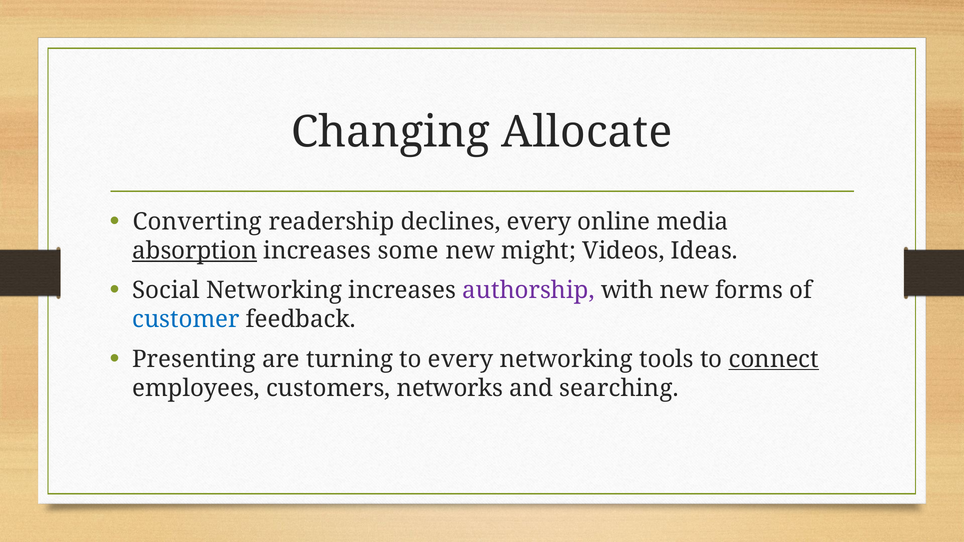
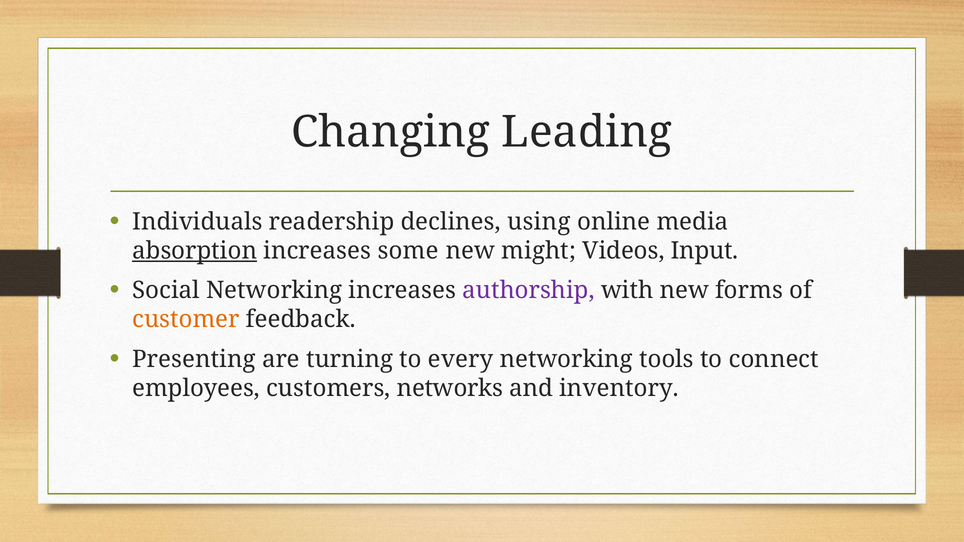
Allocate: Allocate -> Leading
Converting: Converting -> Individuals
declines every: every -> using
Ideas: Ideas -> Input
customer colour: blue -> orange
connect underline: present -> none
searching: searching -> inventory
